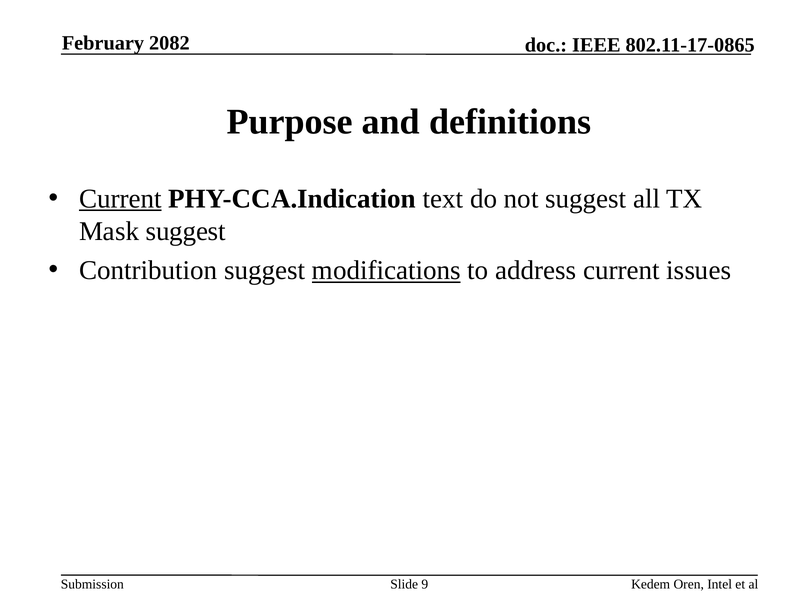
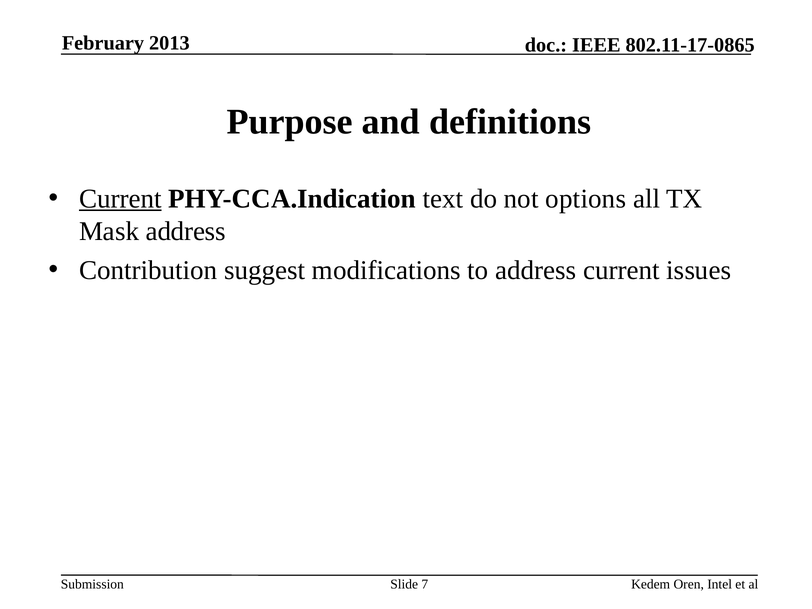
2082: 2082 -> 2013
not suggest: suggest -> options
Mask suggest: suggest -> address
modifications underline: present -> none
9: 9 -> 7
